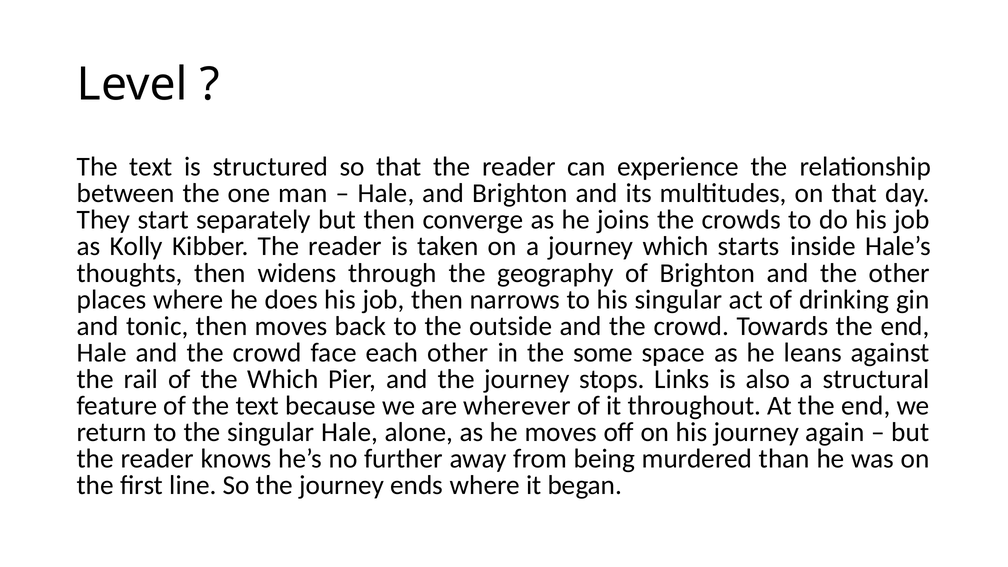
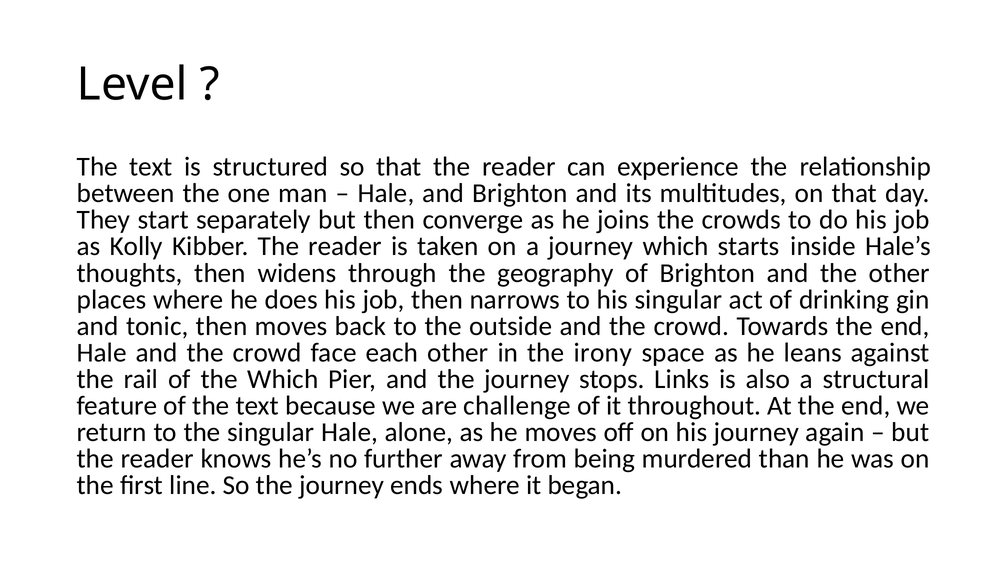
some: some -> irony
wherever: wherever -> challenge
